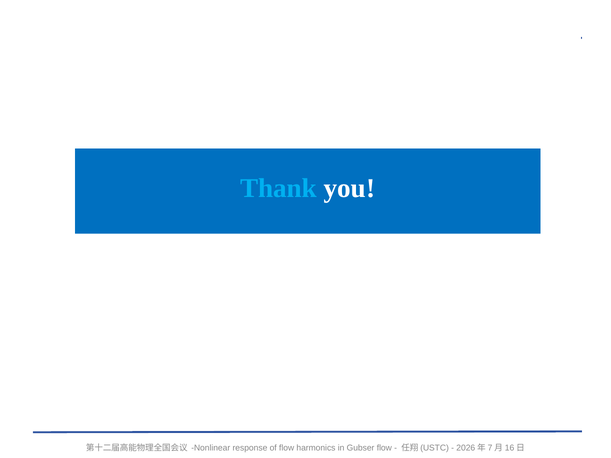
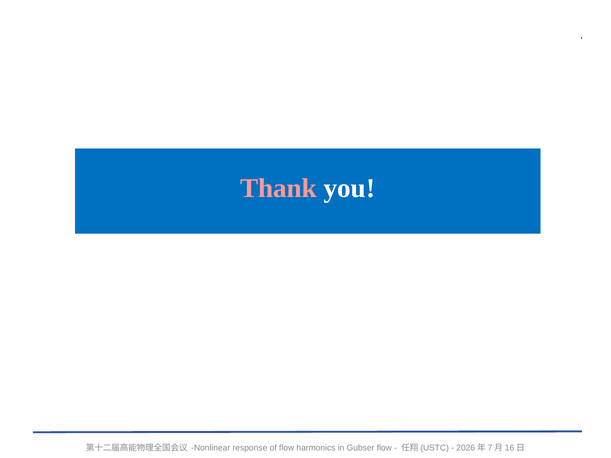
Thank colour: light blue -> pink
